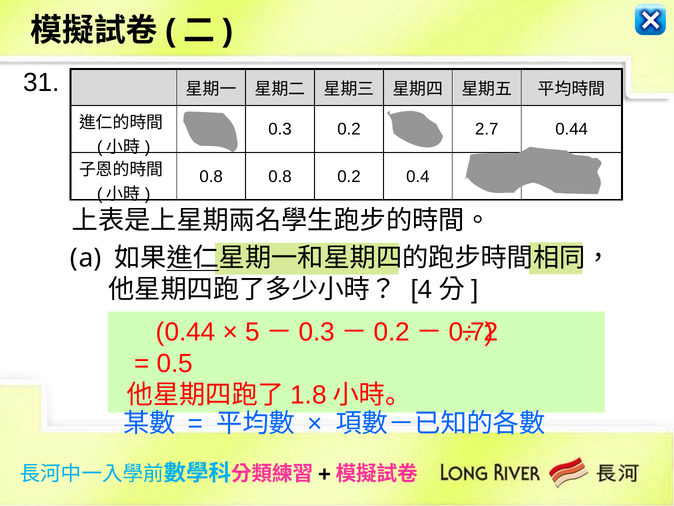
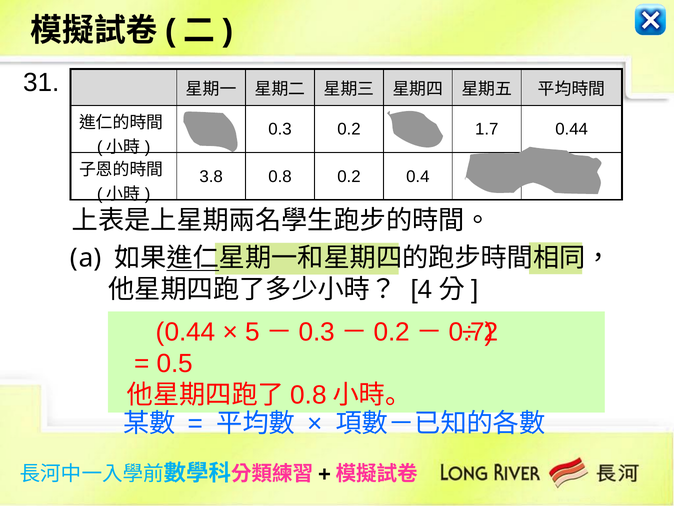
2.7: 2.7 -> 1.7
0.8 at (211, 176): 0.8 -> 3.8
1.8 at (308, 395): 1.8 -> 0.8
